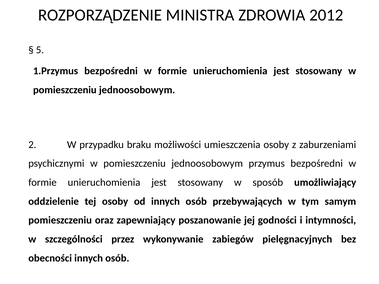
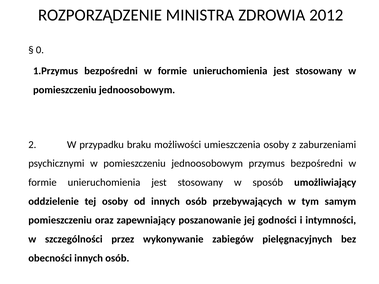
5: 5 -> 0
